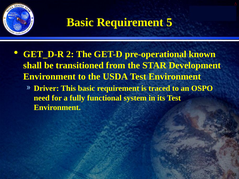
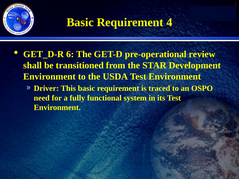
5: 5 -> 4
2: 2 -> 6
known: known -> review
